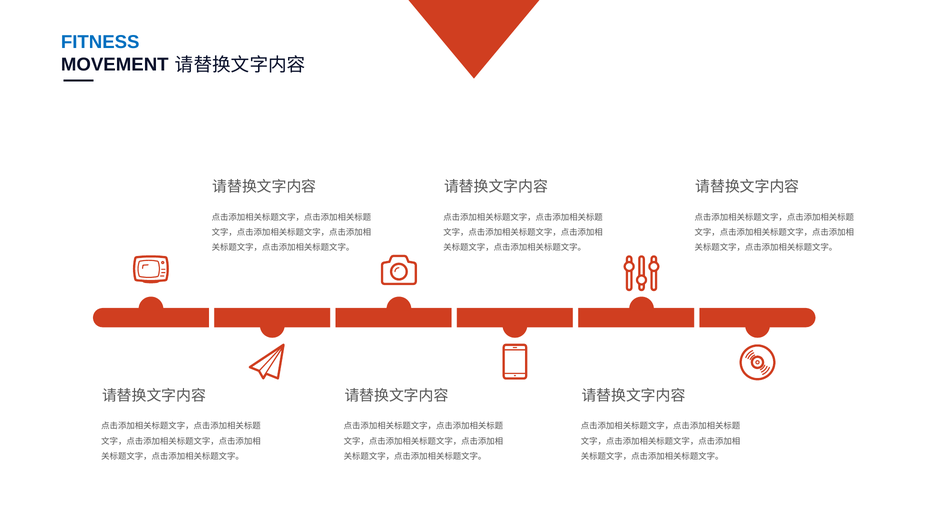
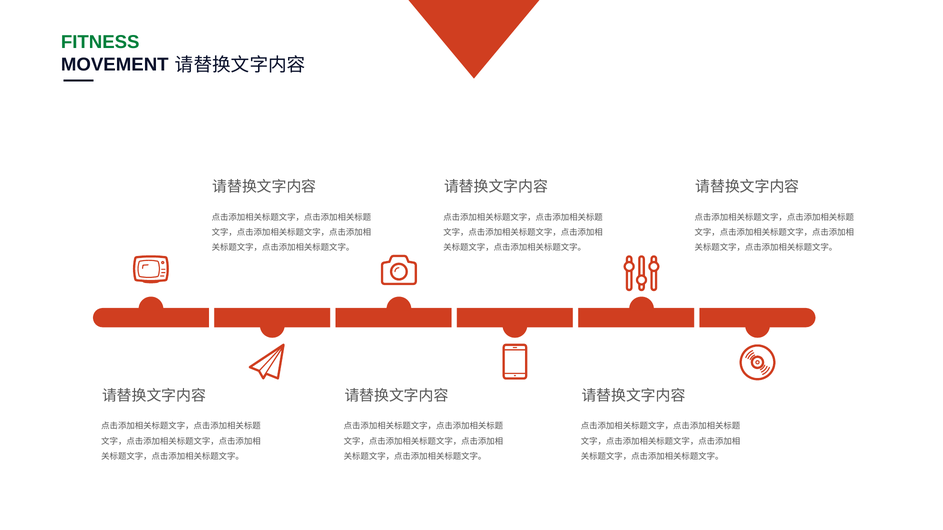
FITNESS colour: blue -> green
